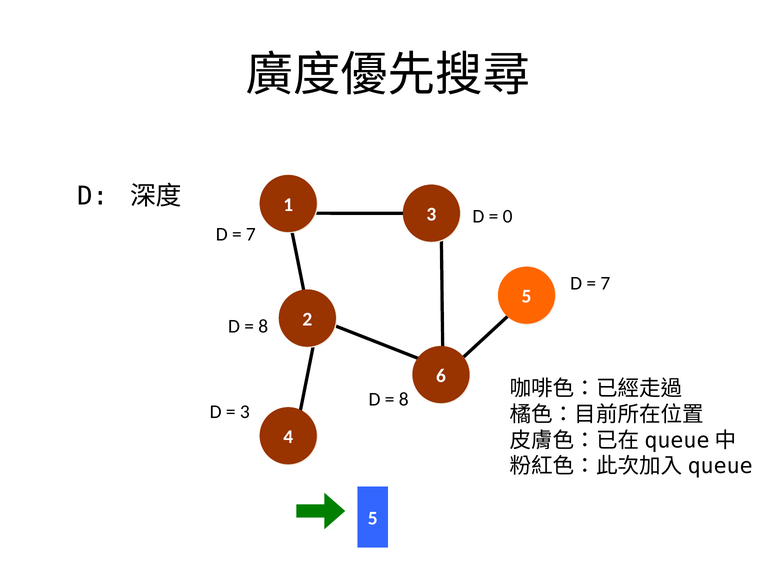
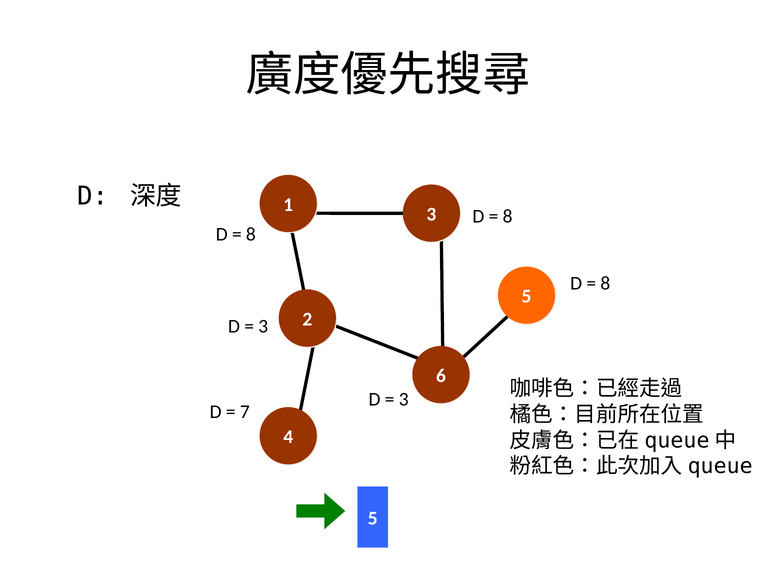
0 at (508, 216): 0 -> 8
7 at (251, 234): 7 -> 8
7 at (605, 283): 7 -> 8
8 at (263, 326): 8 -> 3
8 at (404, 399): 8 -> 3
3 at (245, 412): 3 -> 7
